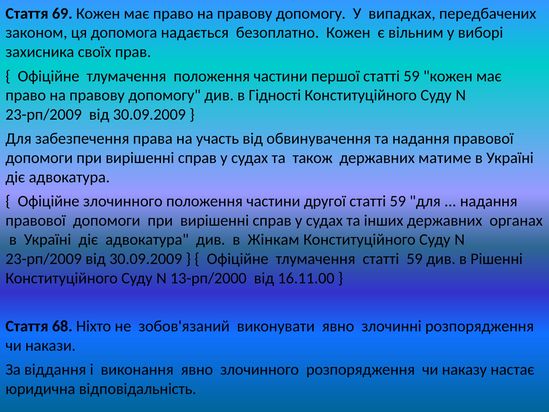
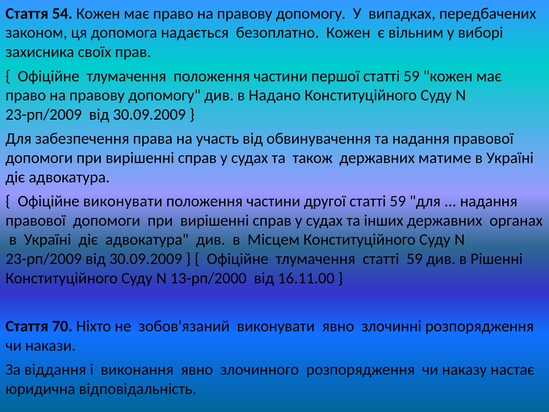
69: 69 -> 54
Гідності: Гідності -> Надано
Офіційне злочинного: злочинного -> виконувати
Жінкам: Жінкам -> Місцем
68: 68 -> 70
